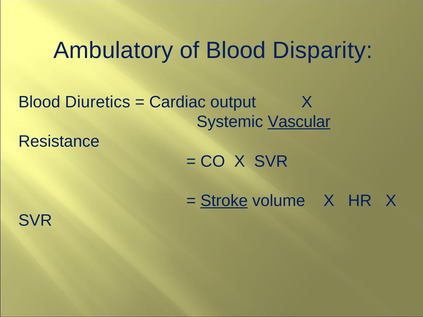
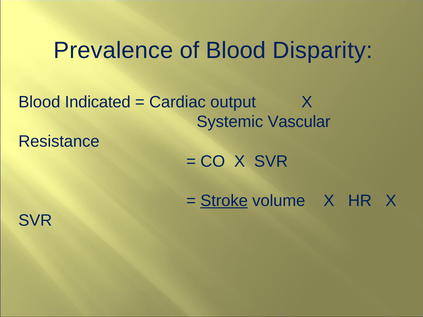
Ambulatory: Ambulatory -> Prevalence
Diuretics: Diuretics -> Indicated
Vascular underline: present -> none
